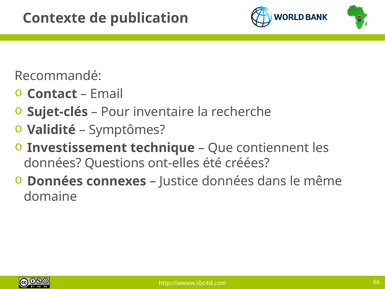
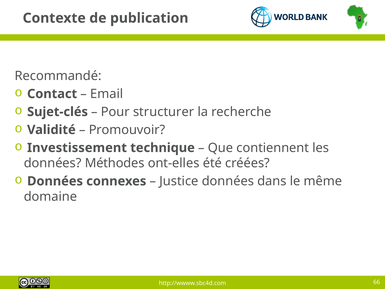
inventaire: inventaire -> structurer
Symptômes: Symptômes -> Promouvoir
Questions: Questions -> Méthodes
